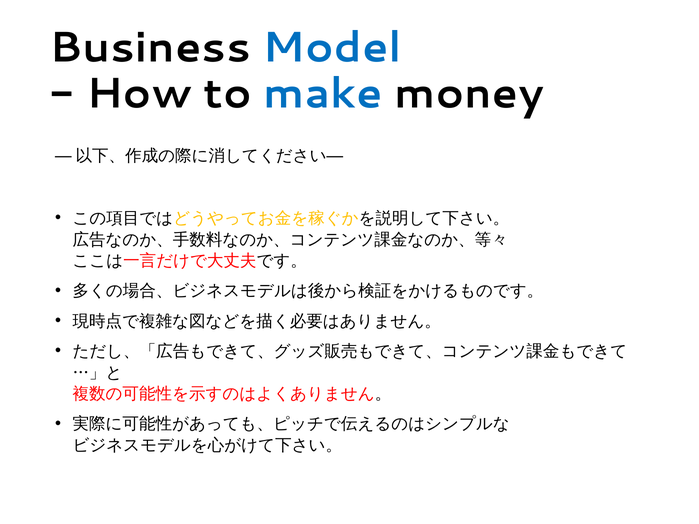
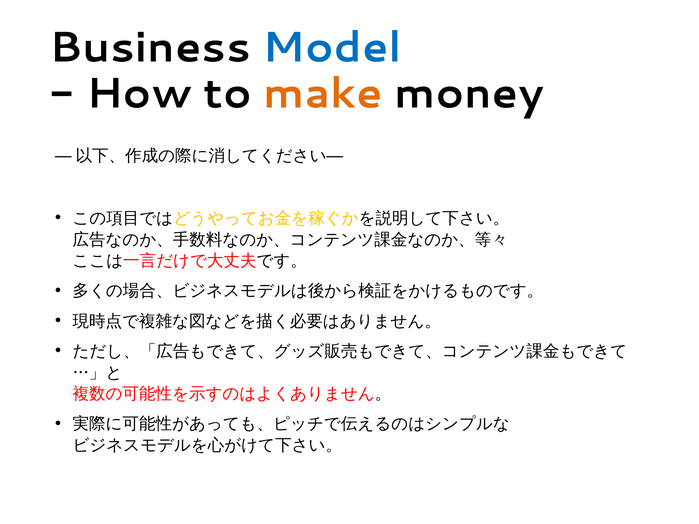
make colour: blue -> orange
